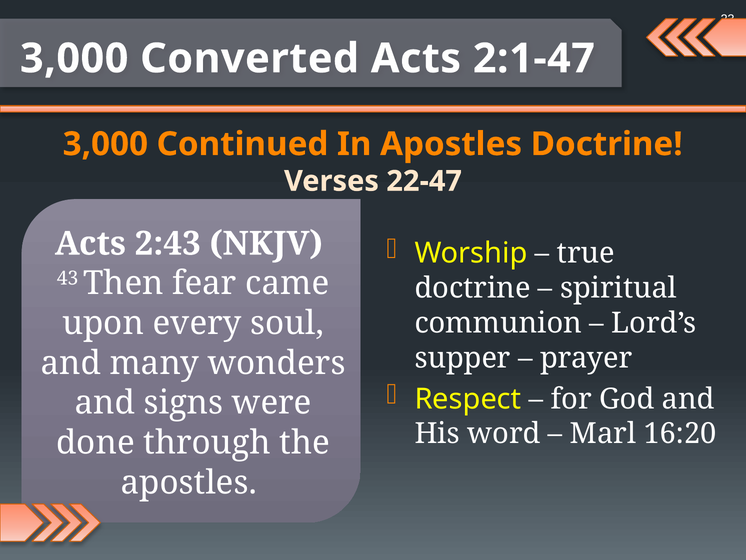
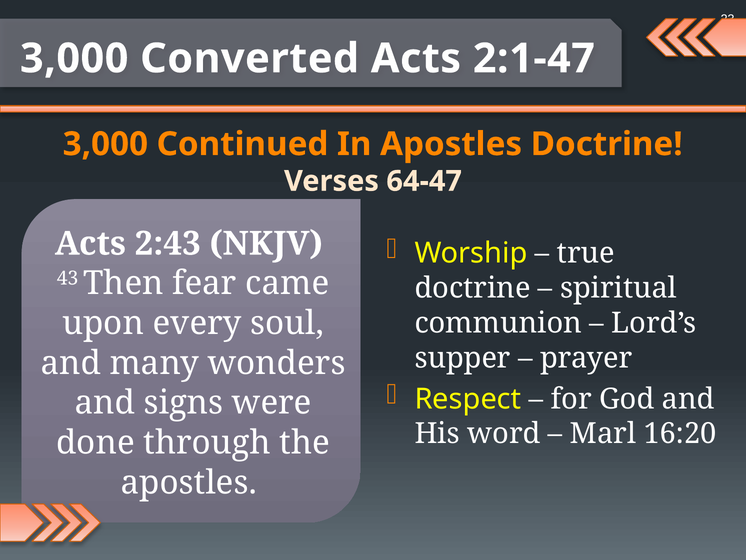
22-47: 22-47 -> 64-47
